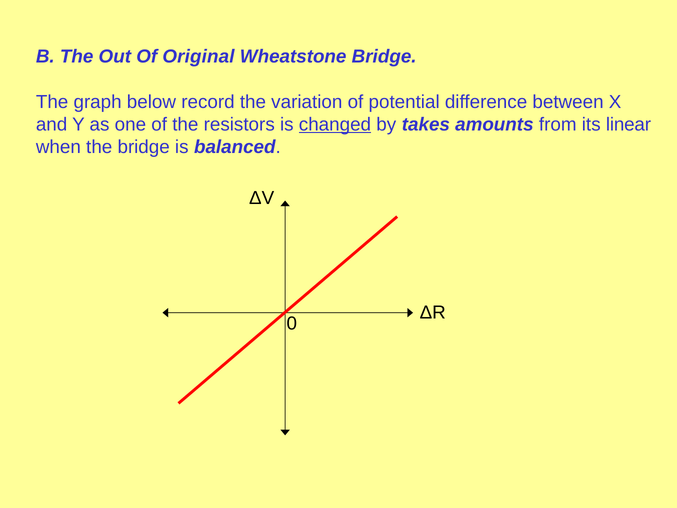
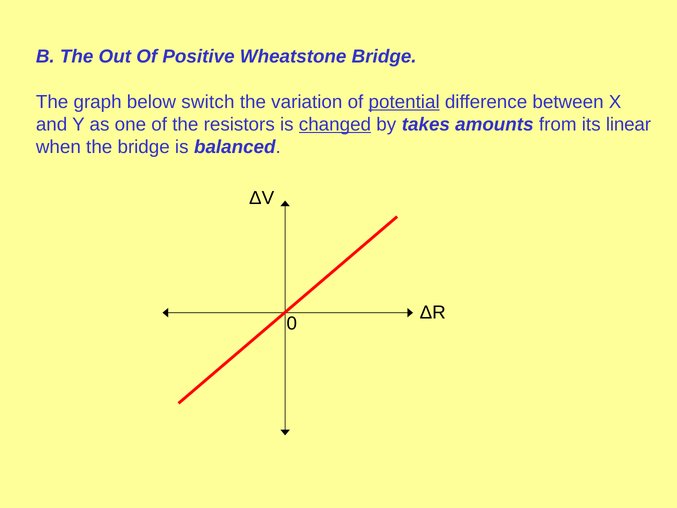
Original: Original -> Positive
record: record -> switch
potential underline: none -> present
